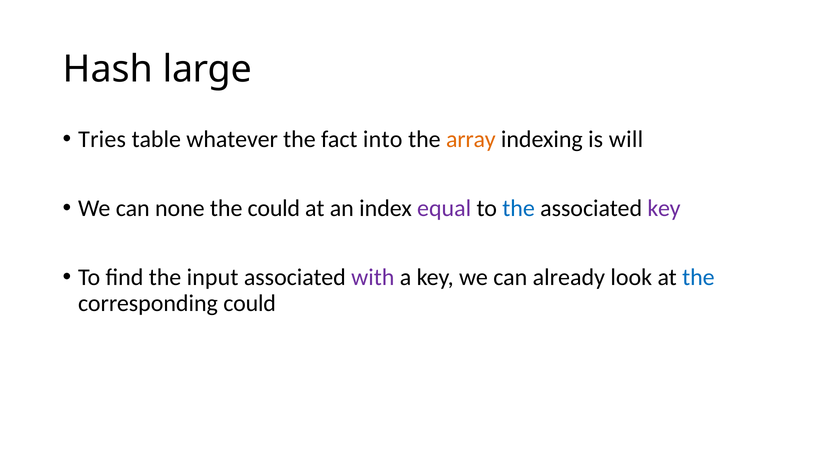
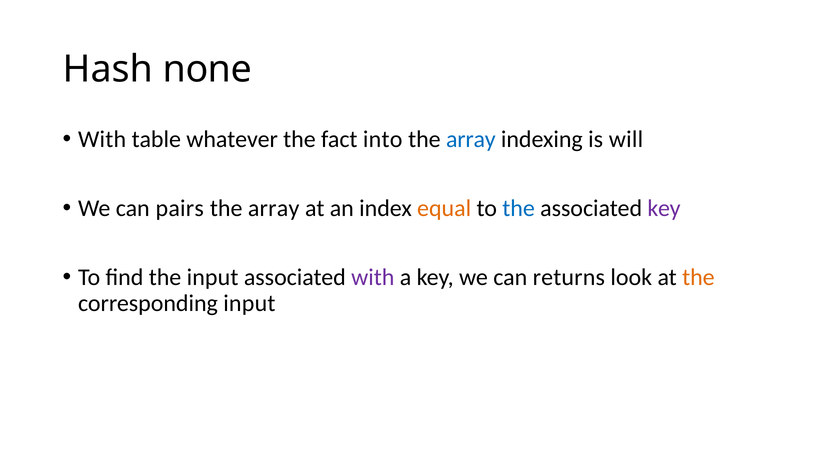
large: large -> none
Tries at (102, 139): Tries -> With
array at (471, 139) colour: orange -> blue
none: none -> pairs
could at (274, 208): could -> array
equal colour: purple -> orange
already: already -> returns
the at (698, 277) colour: blue -> orange
corresponding could: could -> input
